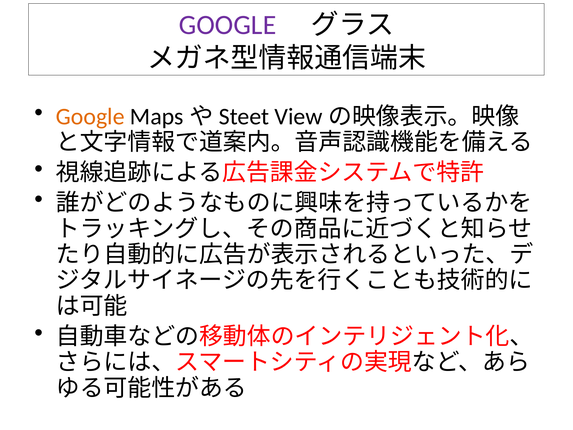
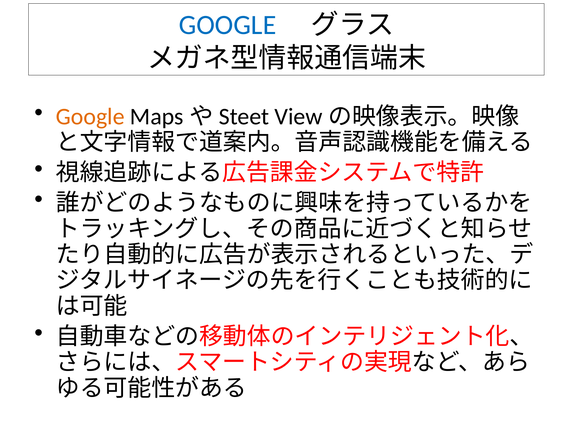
GOOGLE at (228, 25) colour: purple -> blue
